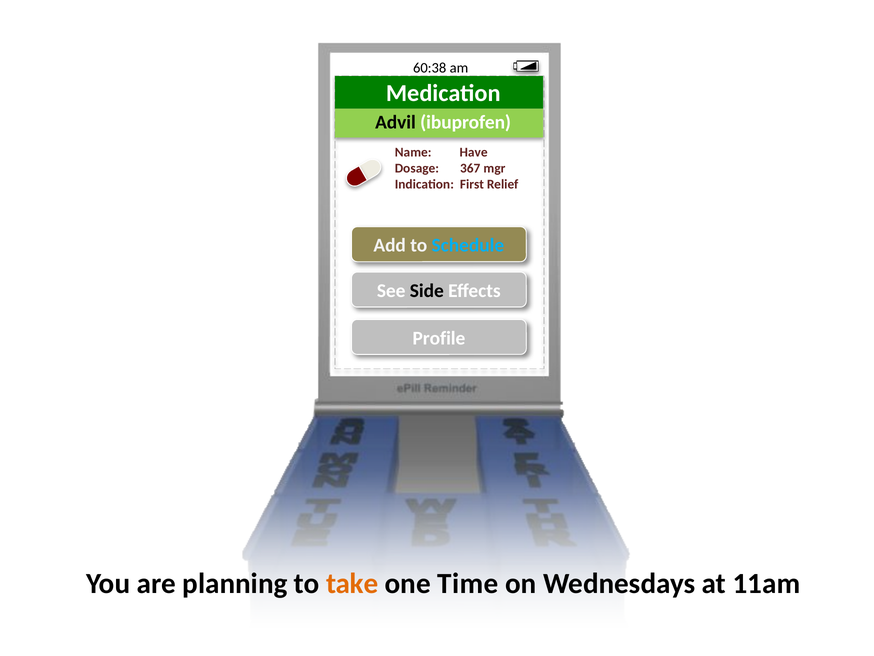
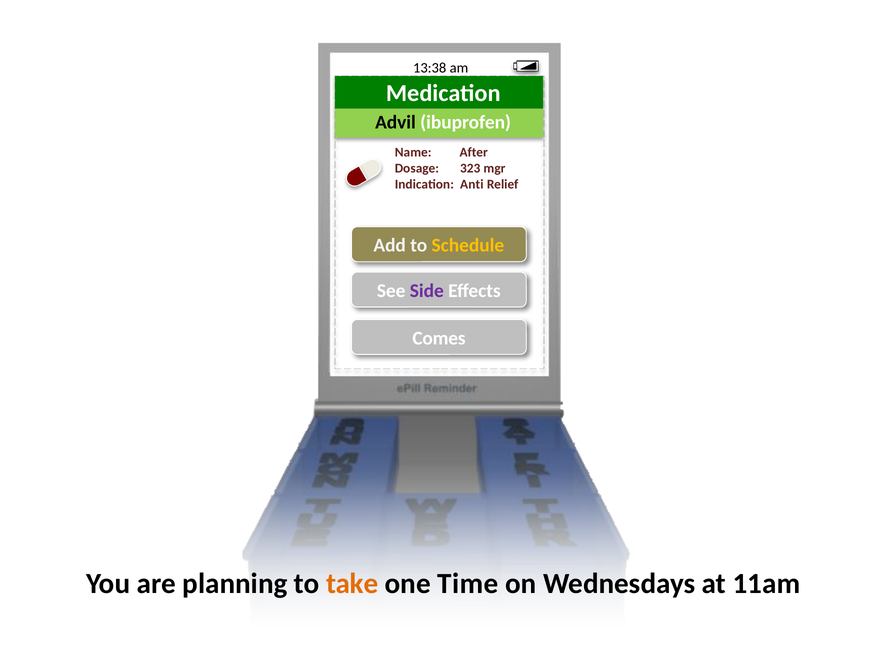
60:38: 60:38 -> 13:38
Have: Have -> After
367: 367 -> 323
First: First -> Anti
Schedule colour: light blue -> yellow
Side colour: black -> purple
Profile: Profile -> Comes
